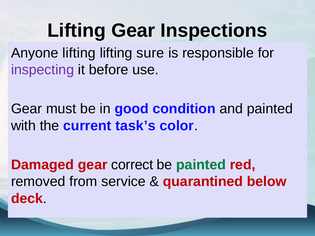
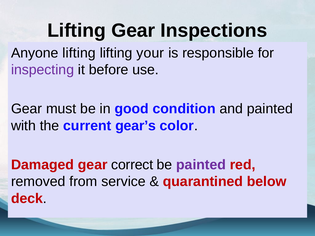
sure: sure -> your
task’s: task’s -> gear’s
painted at (201, 165) colour: green -> purple
